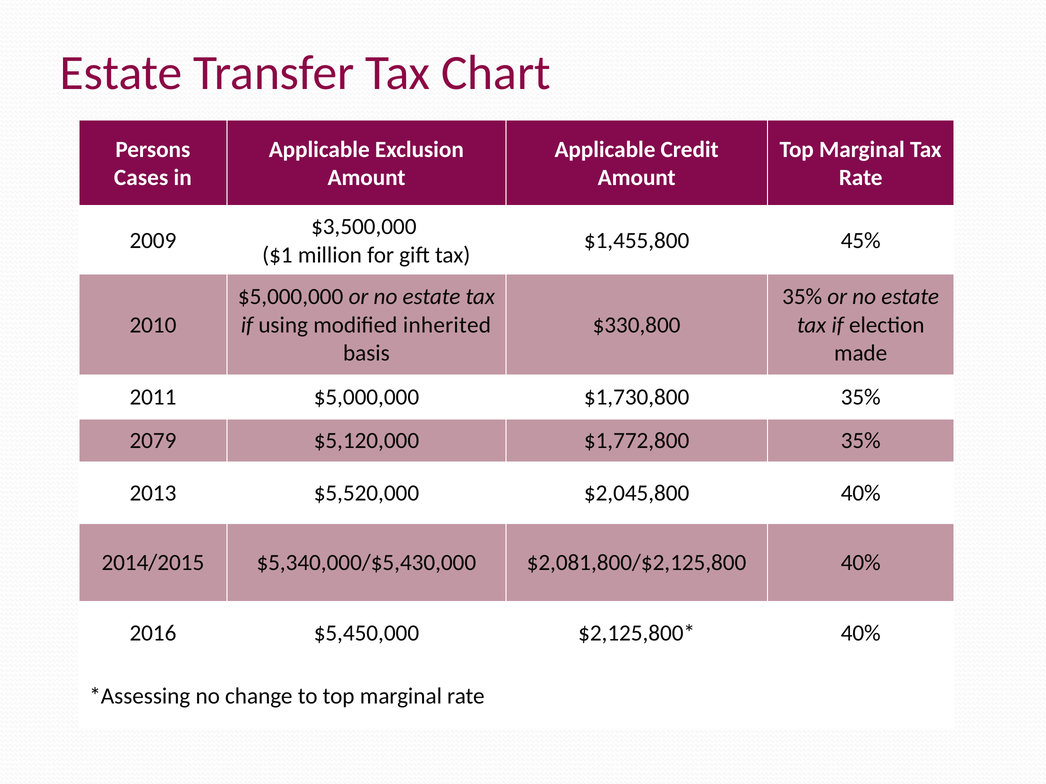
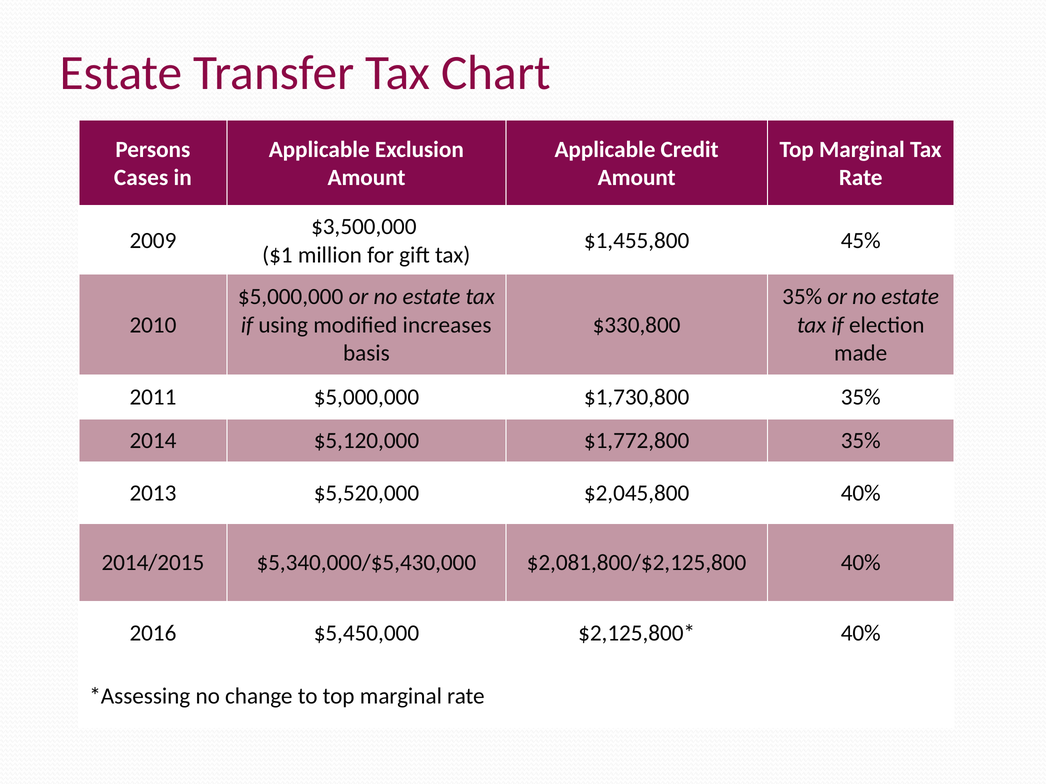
inherited: inherited -> increases
2079: 2079 -> 2014
